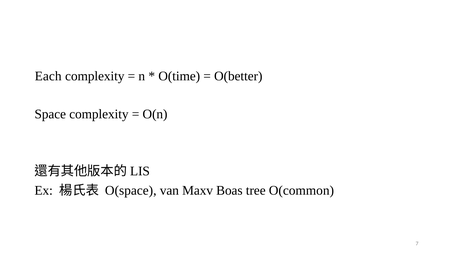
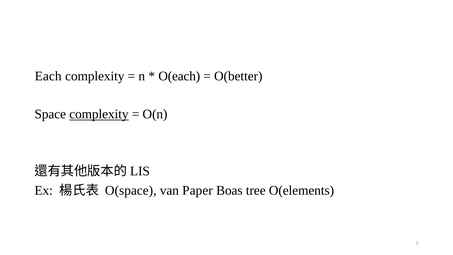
O(time: O(time -> O(each
complexity at (99, 114) underline: none -> present
Maxv: Maxv -> Paper
O(common: O(common -> O(elements
